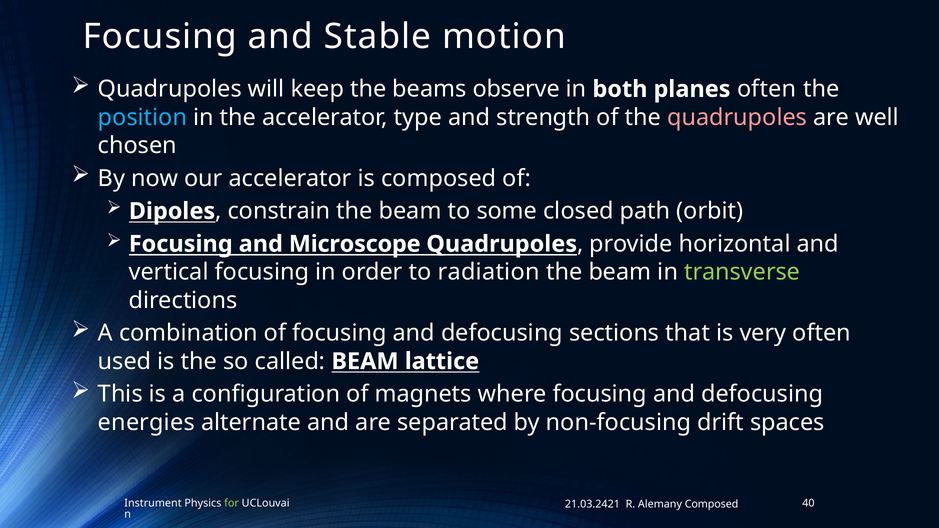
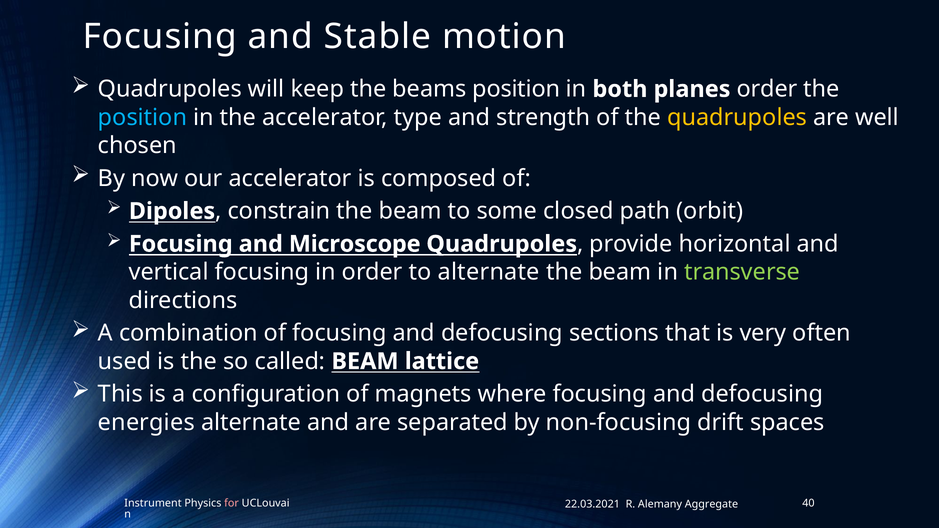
beams observe: observe -> position
planes often: often -> order
quadrupoles at (737, 117) colour: pink -> yellow
to radiation: radiation -> alternate
for colour: light green -> pink
21.03.2421: 21.03.2421 -> 22.03.2021
Alemany Composed: Composed -> Aggregate
